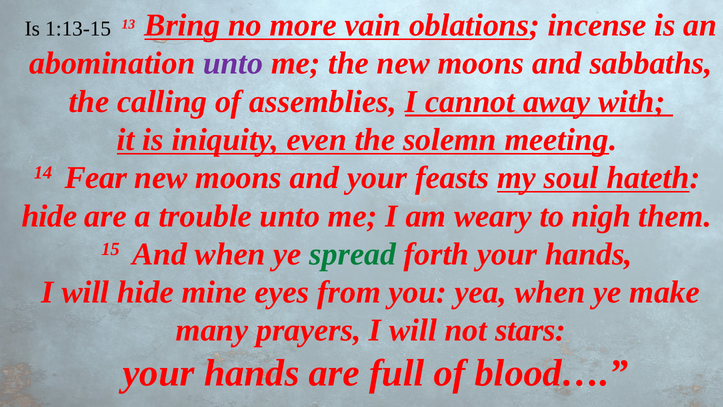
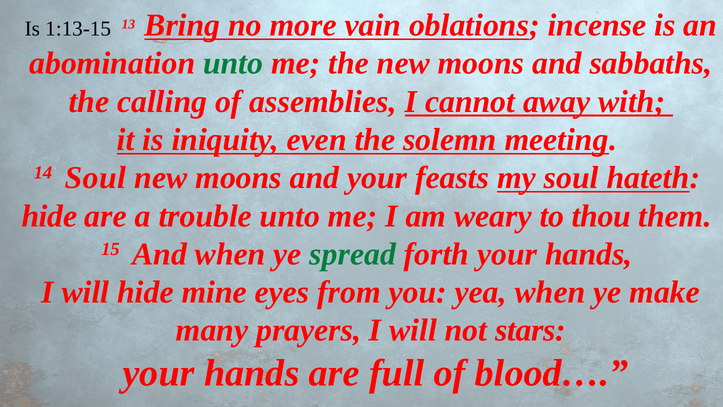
unto at (233, 63) colour: purple -> green
14 Fear: Fear -> Soul
nigh: nigh -> thou
